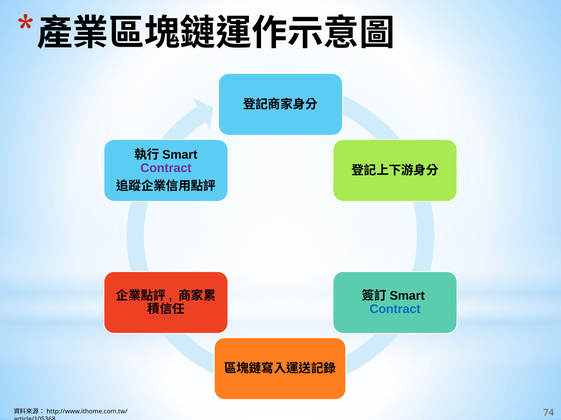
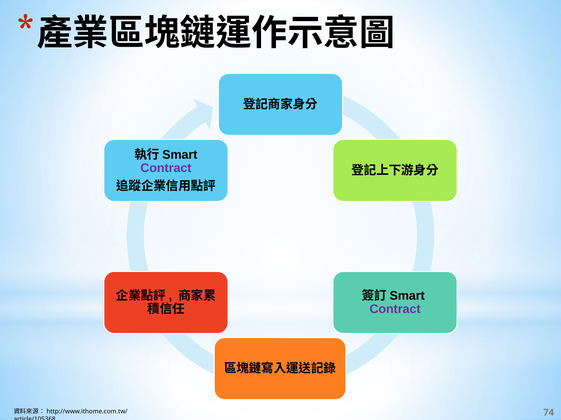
Contract at (395, 310) colour: blue -> purple
